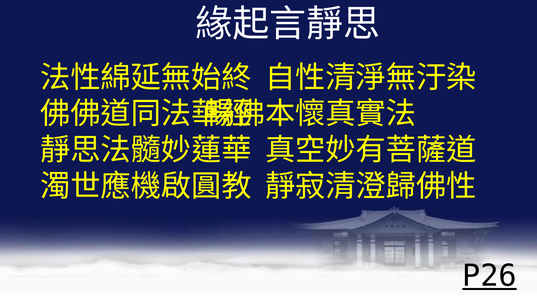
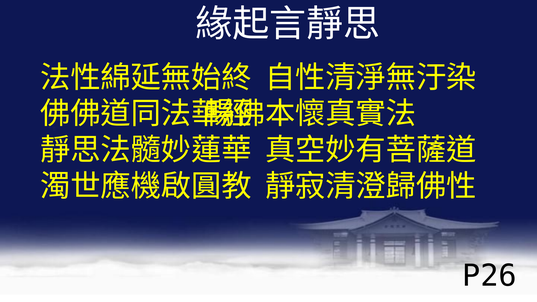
P26 underline: present -> none
